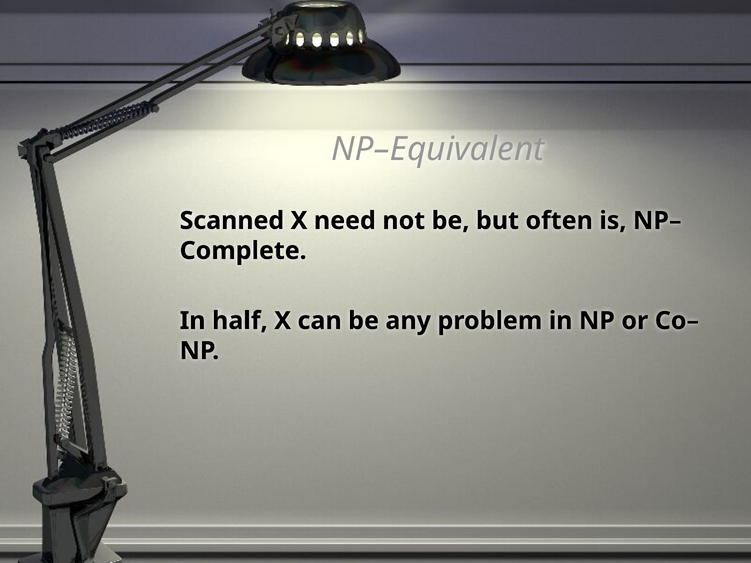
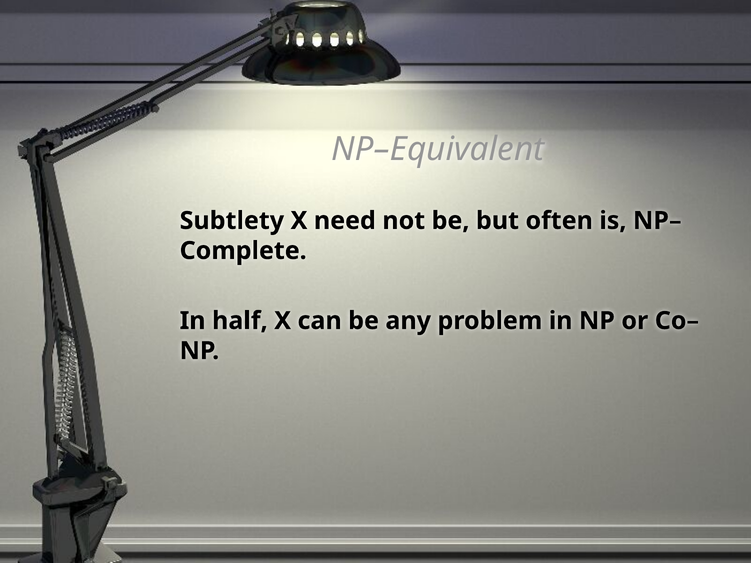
Scanned: Scanned -> Subtlety
